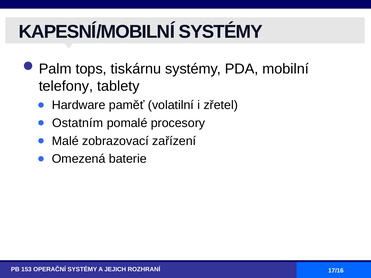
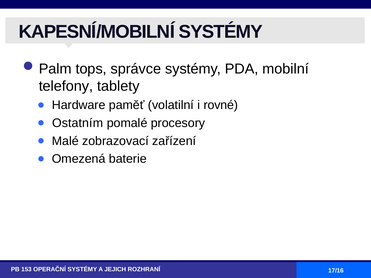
tiskárnu: tiskárnu -> správce
zřetel: zřetel -> rovné
